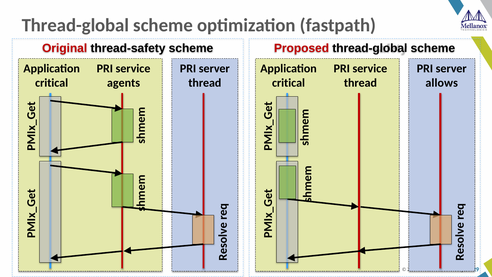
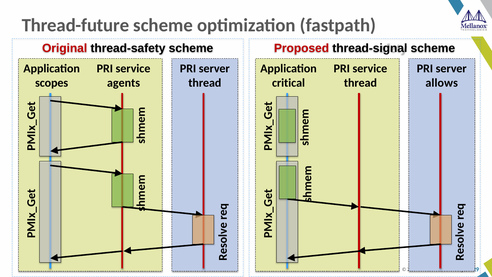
Thread-global at (75, 25): Thread-global -> Thread-future
Proposed thread-global: thread-global -> thread-signal
critical at (52, 83): critical -> scopes
